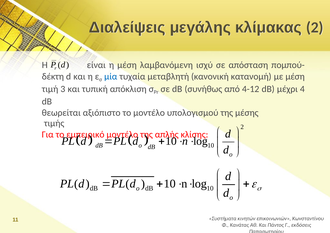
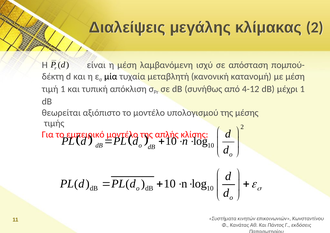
μία colour: blue -> black
τιμή 3: 3 -> 1
μέχρι 4: 4 -> 1
